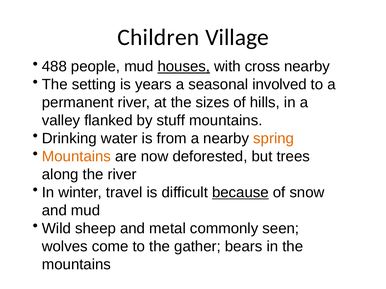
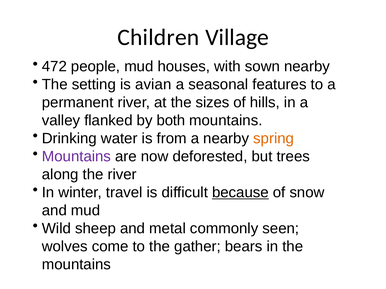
488: 488 -> 472
houses underline: present -> none
cross: cross -> sown
years: years -> avian
involved: involved -> features
stuff: stuff -> both
Mountains at (76, 157) colour: orange -> purple
